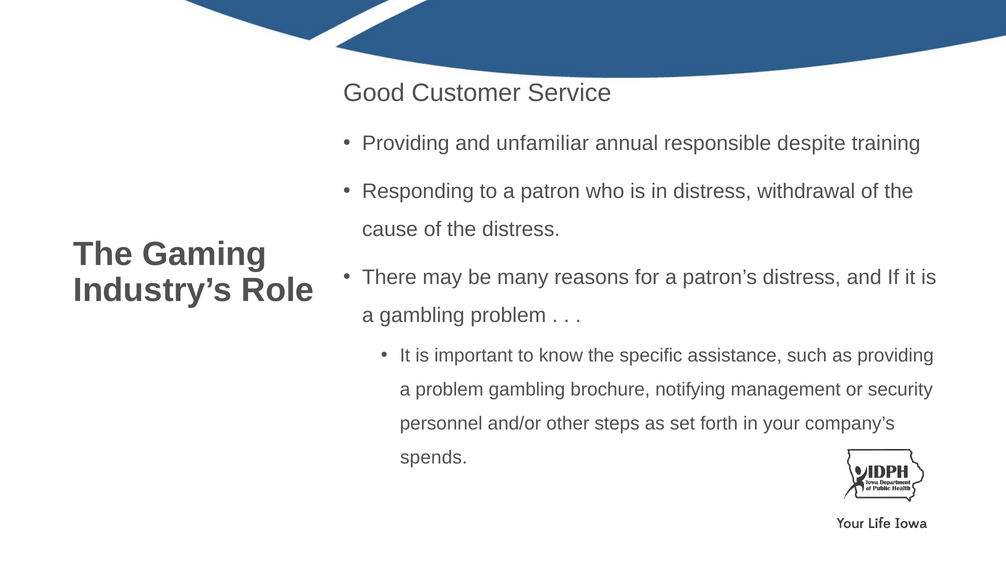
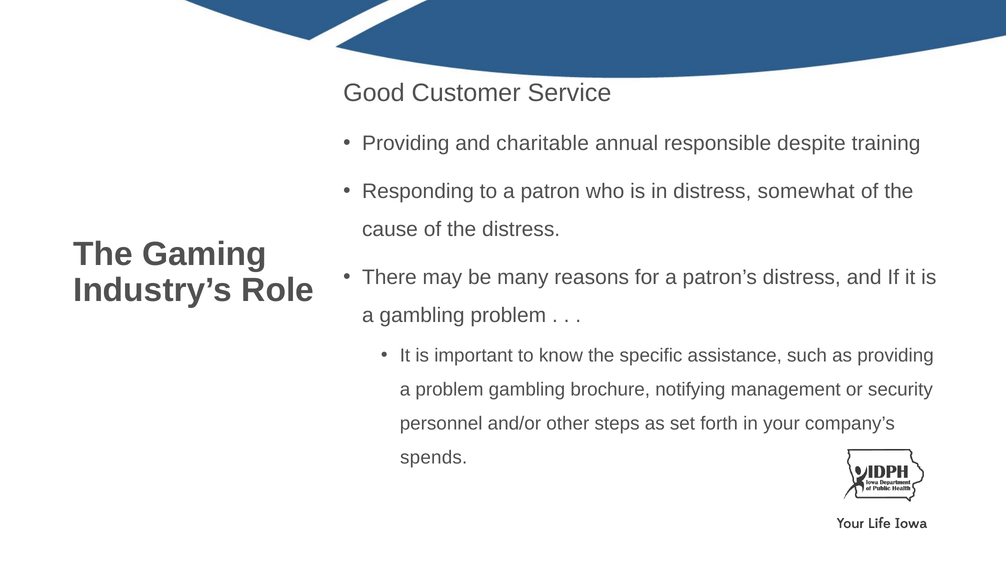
unfamiliar: unfamiliar -> charitable
withdrawal: withdrawal -> somewhat
